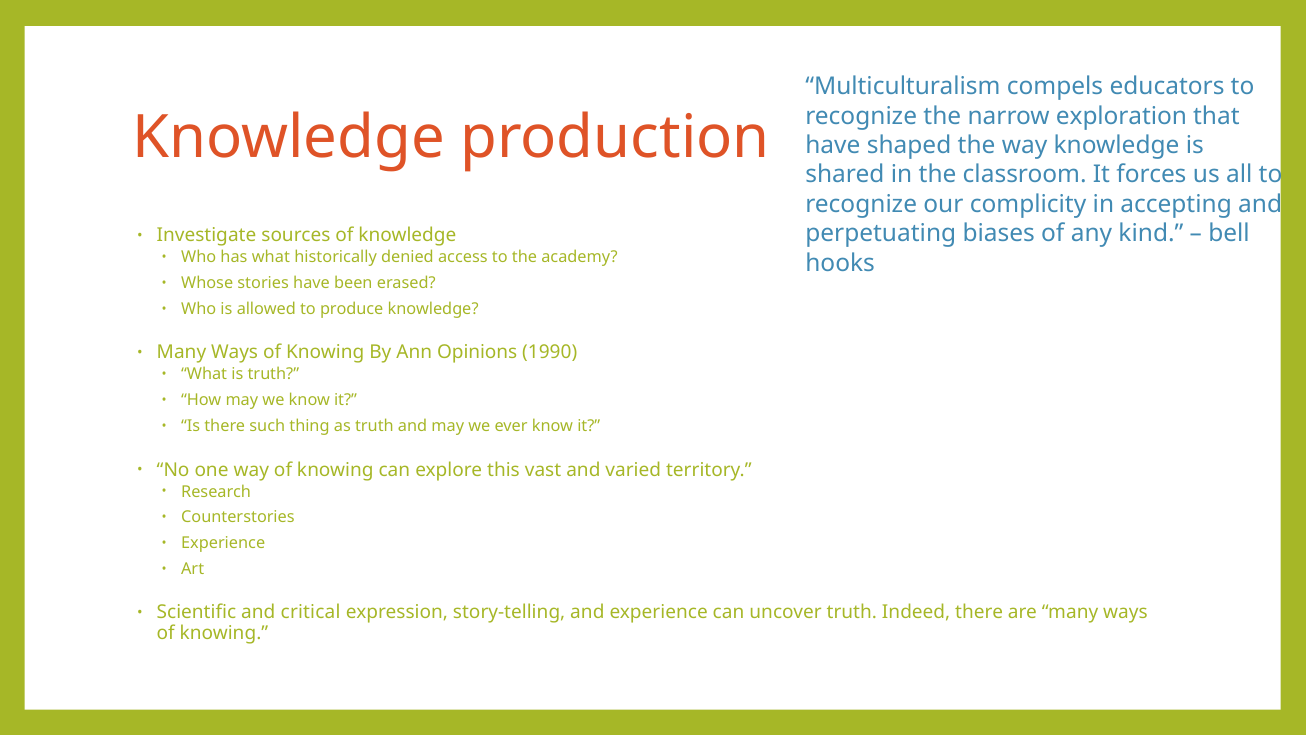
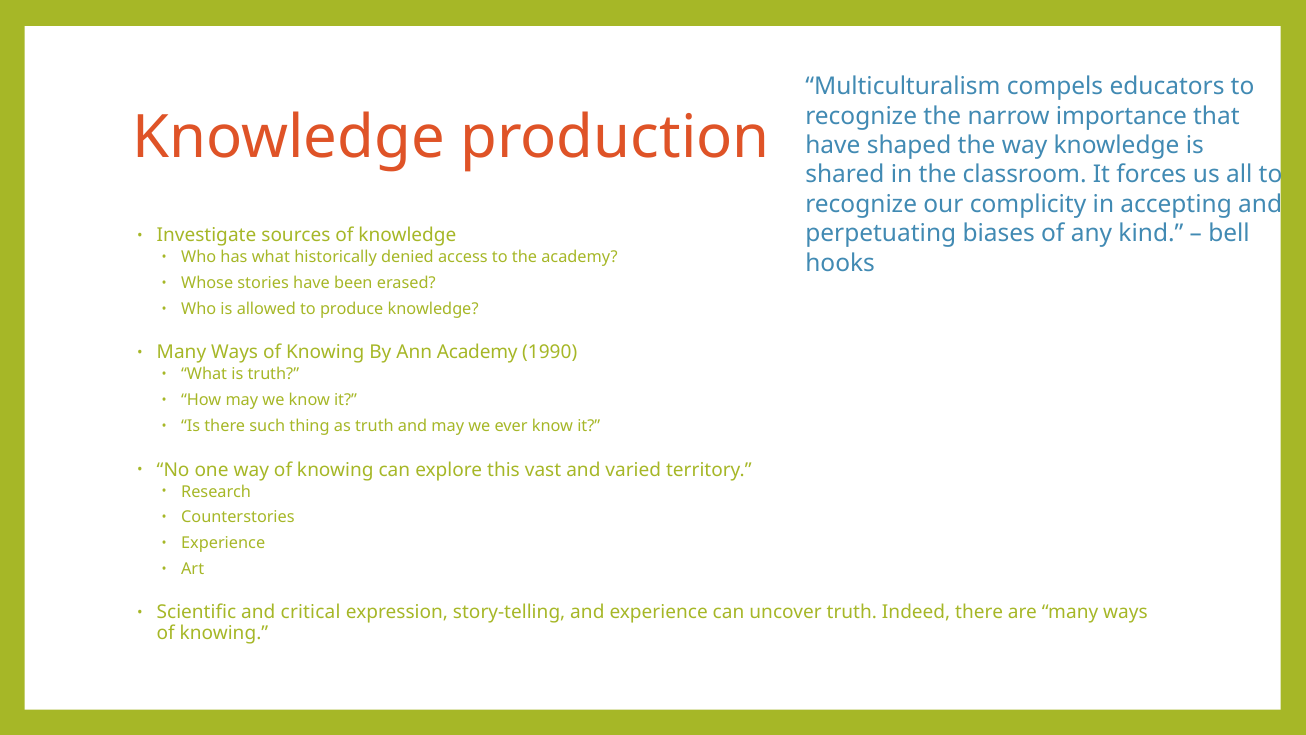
exploration: exploration -> importance
Ann Opinions: Opinions -> Academy
